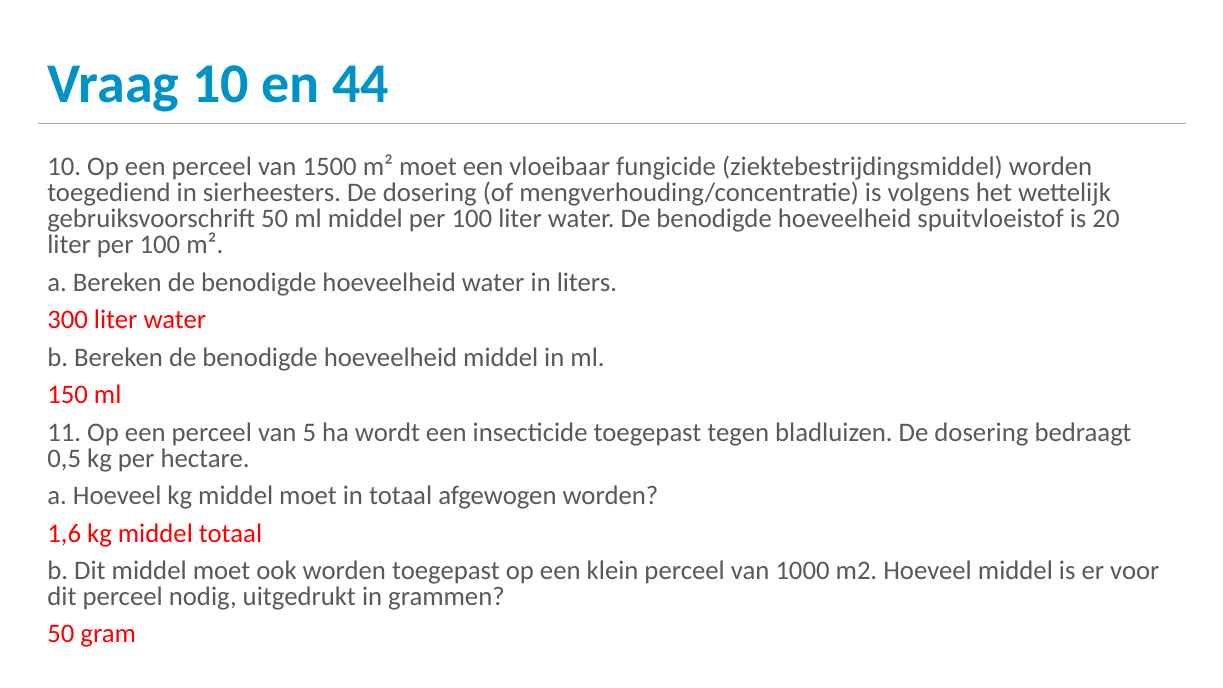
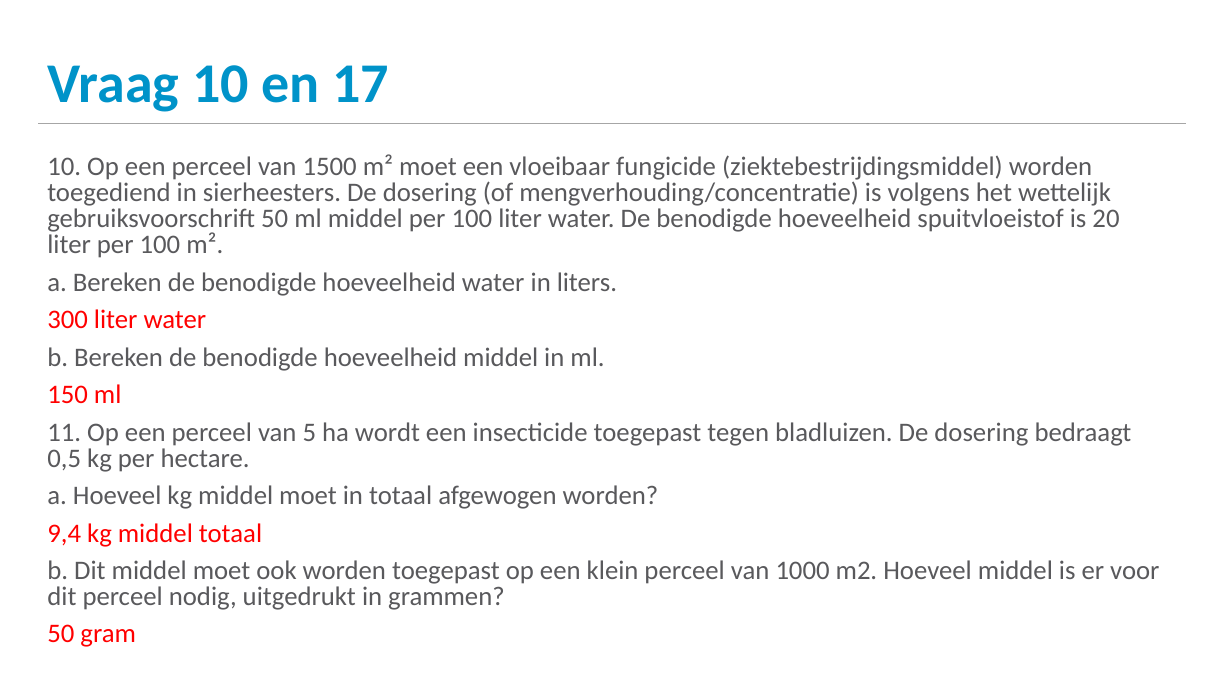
44: 44 -> 17
1,6: 1,6 -> 9,4
